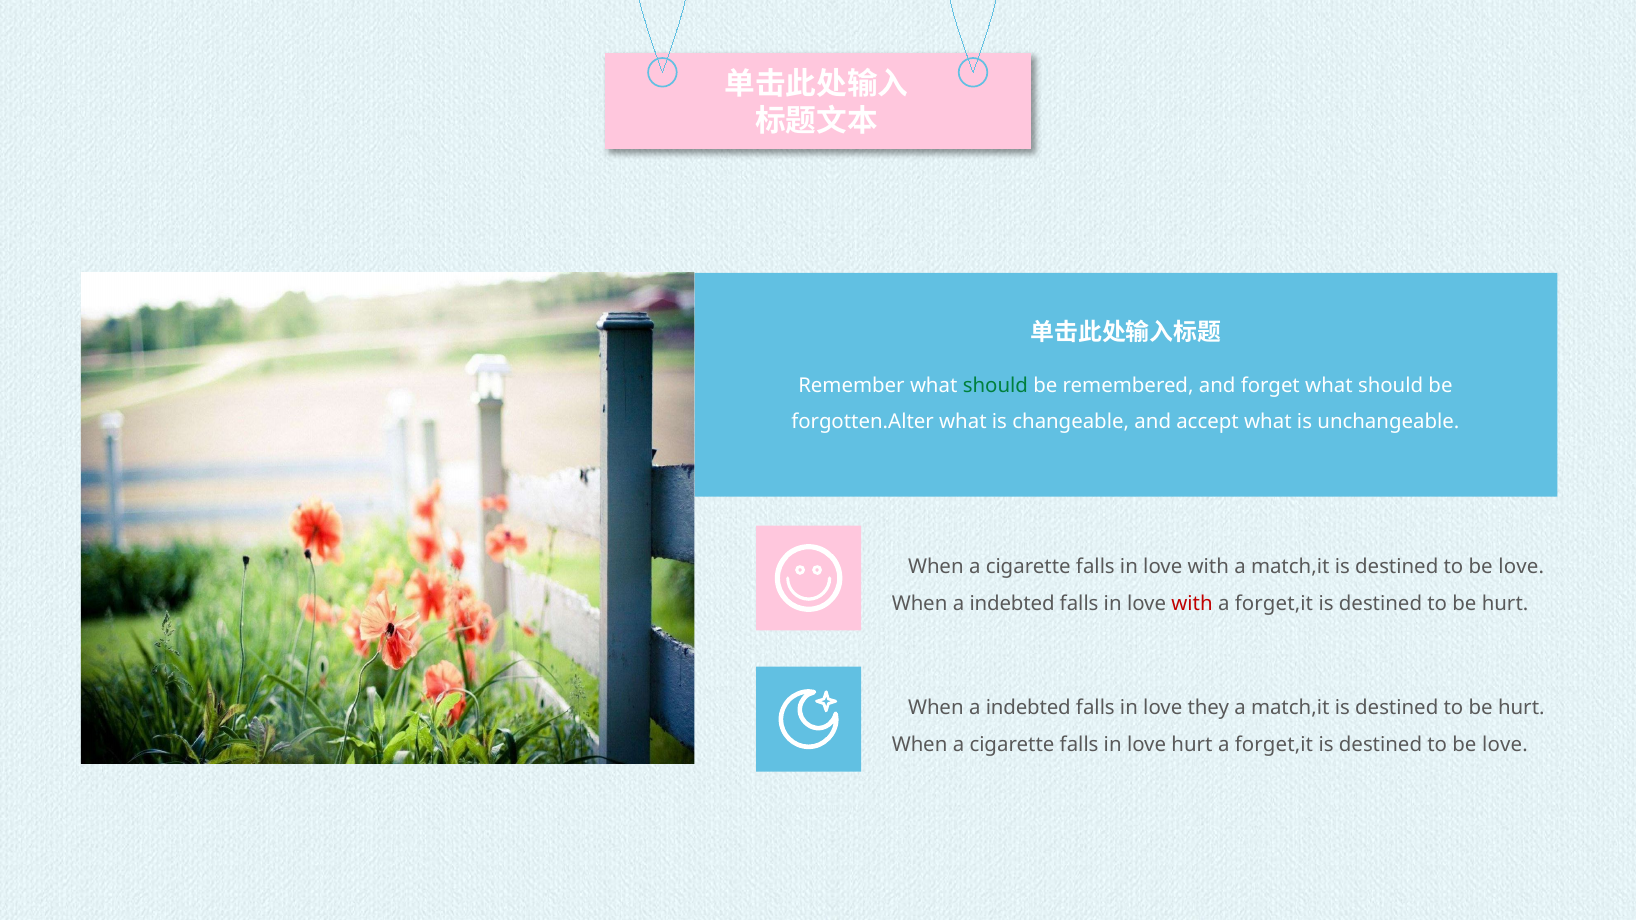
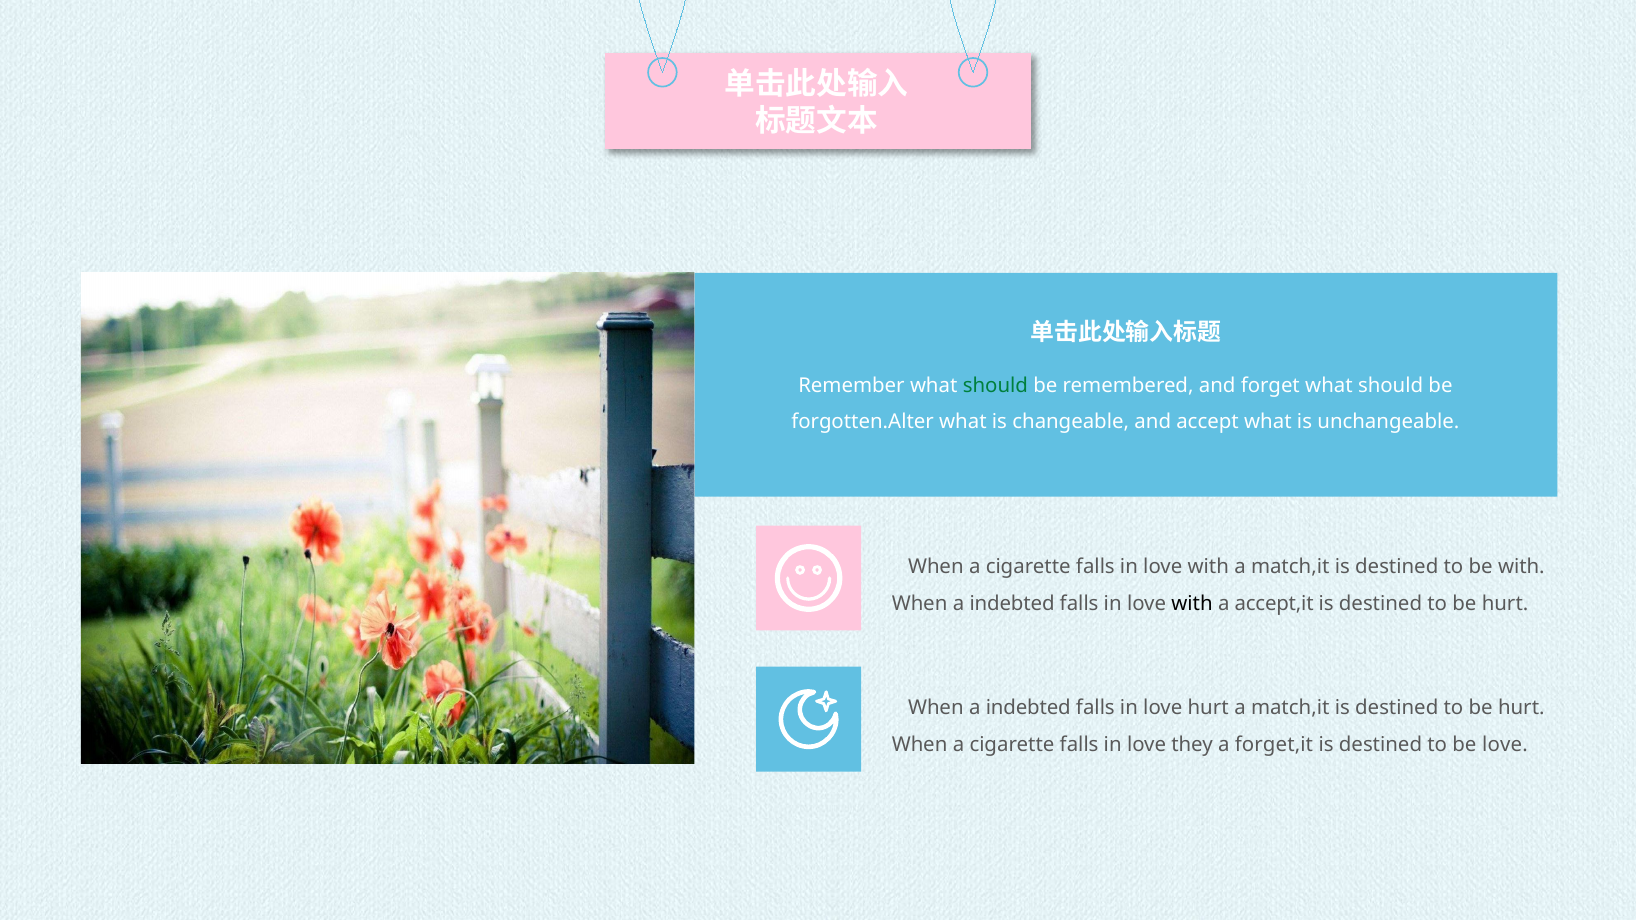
love at (1521, 567): love -> with
with at (1192, 604) colour: red -> black
forget,it at (1274, 604): forget,it -> accept,it
love they: they -> hurt
love hurt: hurt -> they
